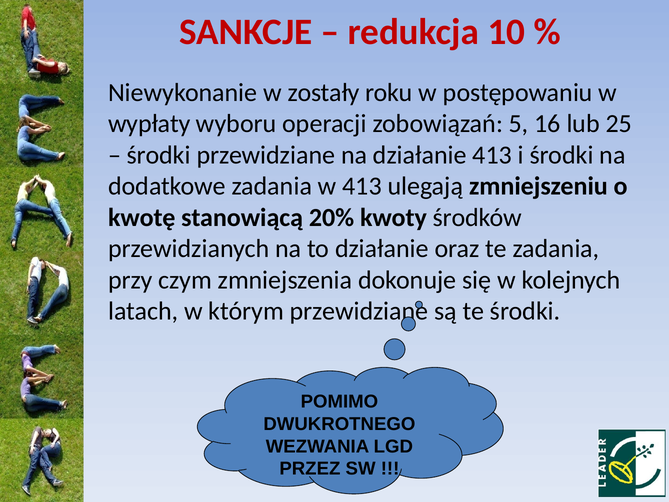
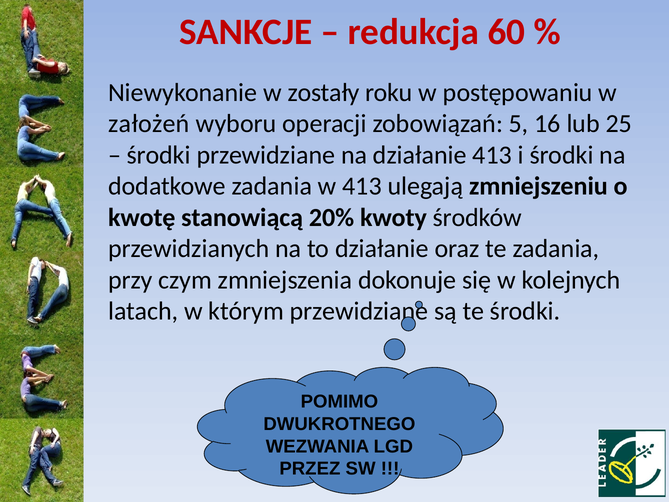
10: 10 -> 60
wypłaty: wypłaty -> założeń
